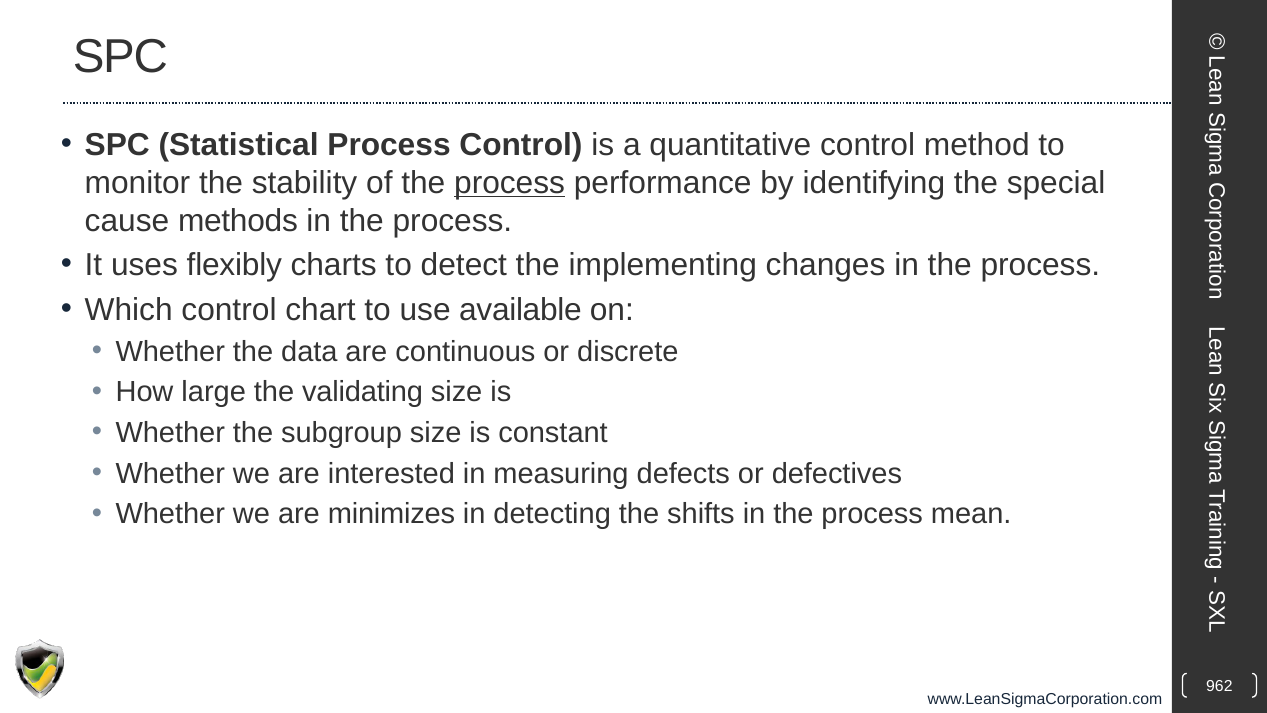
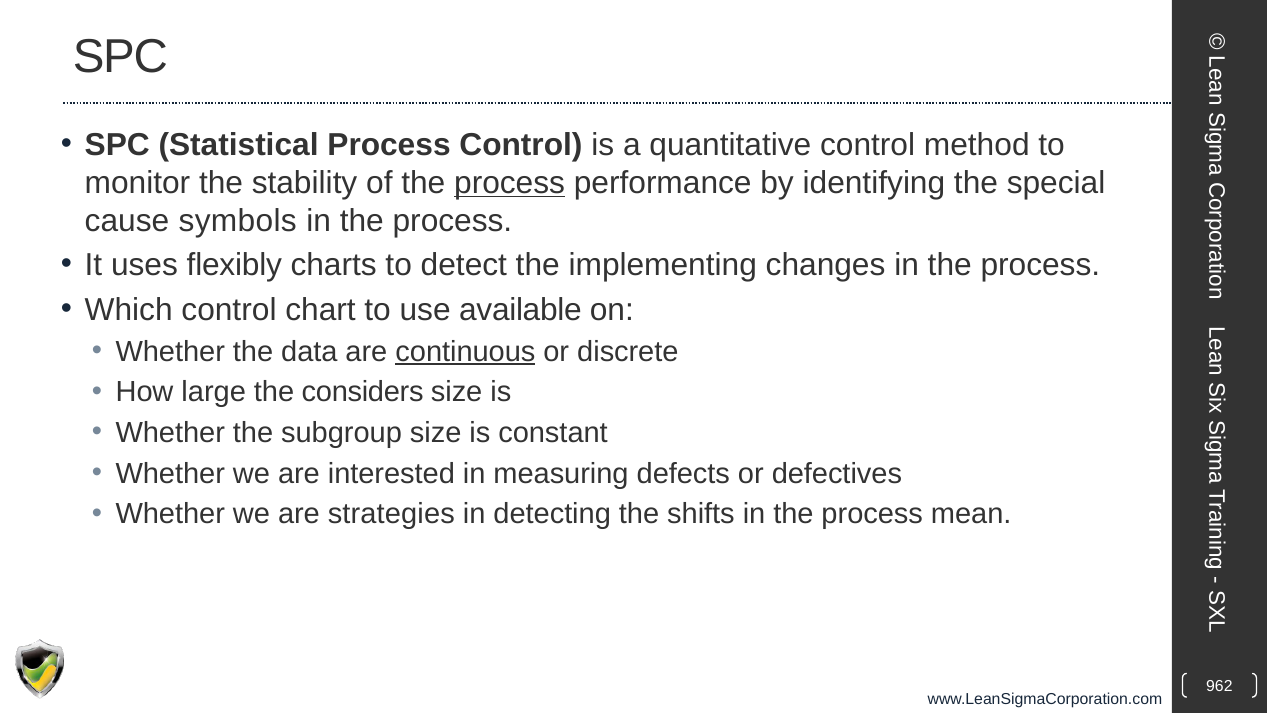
methods: methods -> symbols
continuous underline: none -> present
validating: validating -> considers
minimizes: minimizes -> strategies
